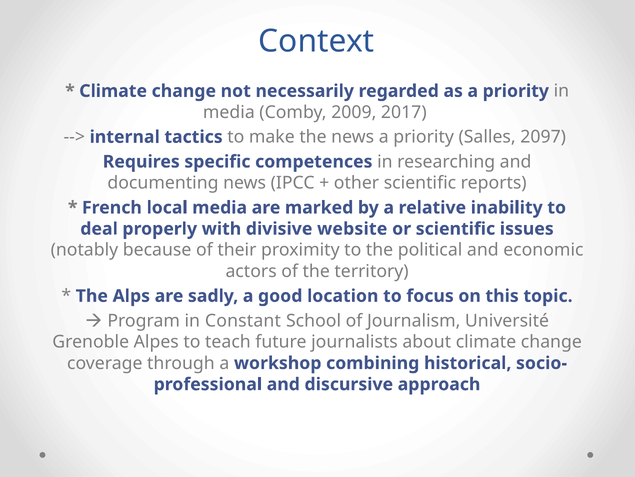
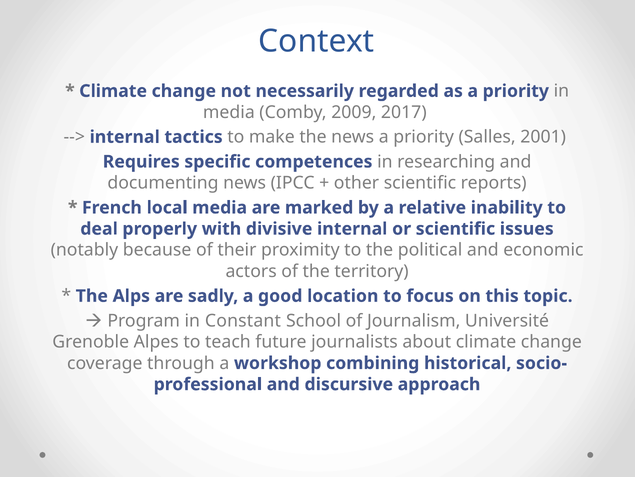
2097: 2097 -> 2001
divisive website: website -> internal
